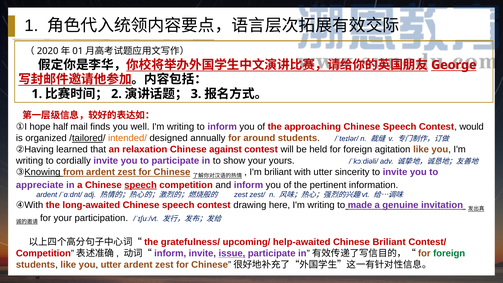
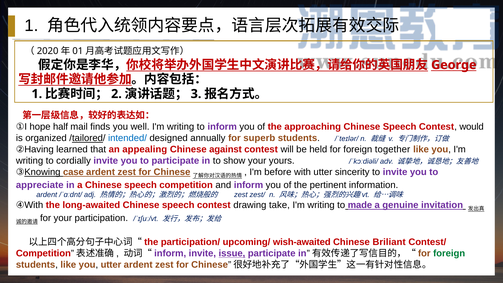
intended/ colour: orange -> blue
around: around -> superb
relaxation: relaxation -> appealing
agitation: agitation -> together
from: from -> case
I'm briliant: briliant -> before
speech at (141, 185) underline: present -> none
here: here -> take
gratefulness/: gratefulness/ -> participation/
help-awaited: help-awaited -> wish-awaited
